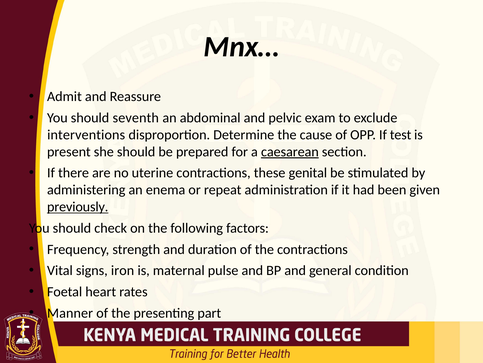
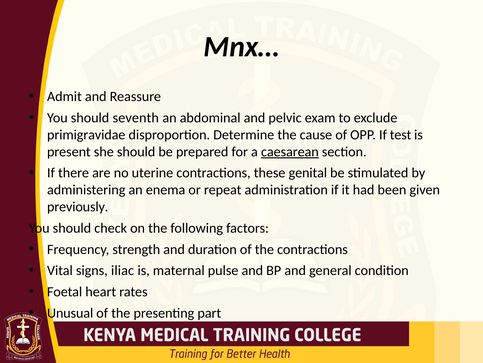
interventions: interventions -> primigravidae
previously underline: present -> none
iron: iron -> iliac
Manner: Manner -> Unusual
